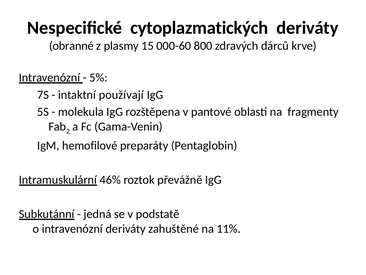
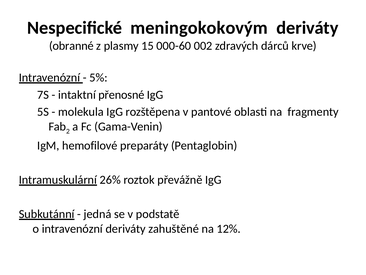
cytoplazmatických: cytoplazmatických -> meningokokovým
800: 800 -> 002
používají: používají -> přenosné
46%: 46% -> 26%
11%: 11% -> 12%
